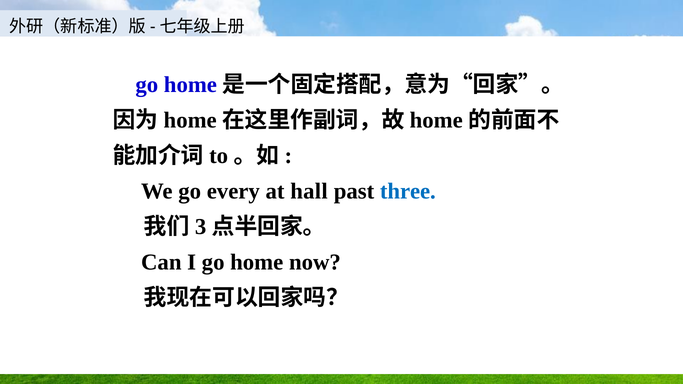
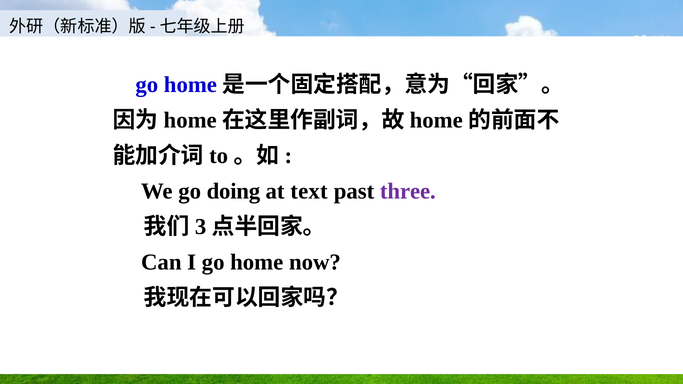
every: every -> doing
hall: hall -> text
three colour: blue -> purple
